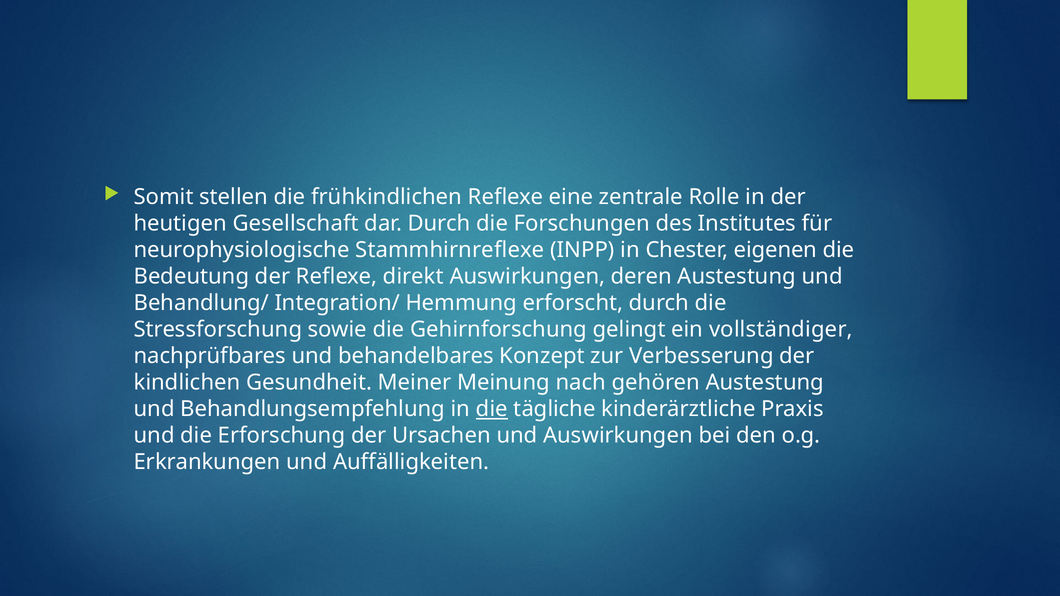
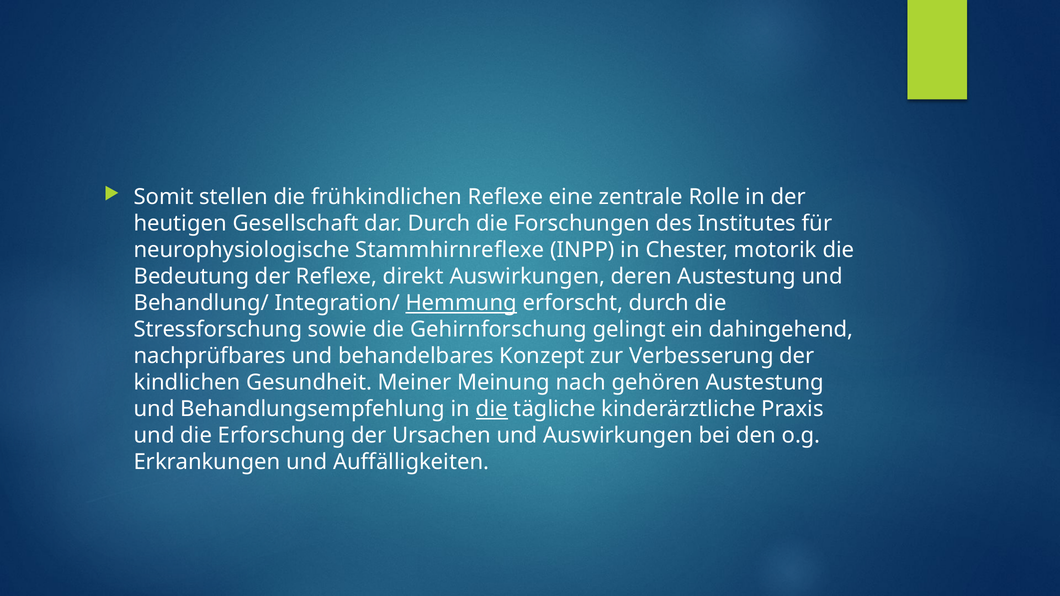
eigenen: eigenen -> motorik
Hemmung underline: none -> present
vollständiger: vollständiger -> dahingehend
